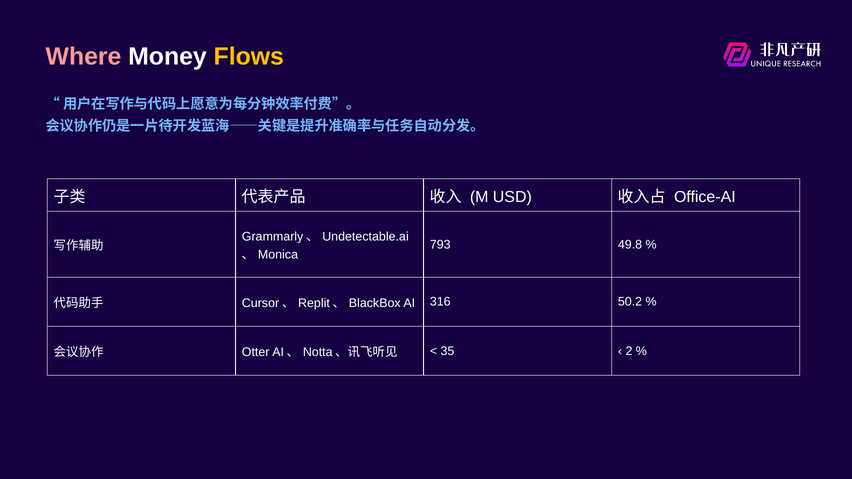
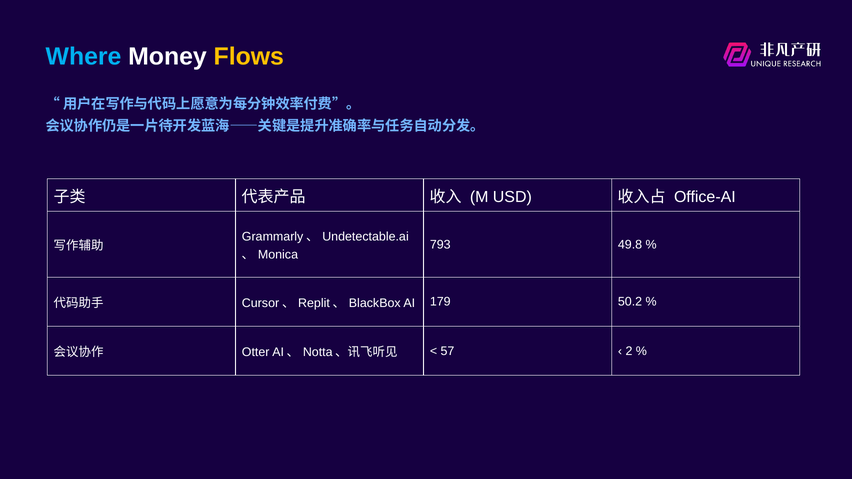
Where colour: pink -> light blue
316: 316 -> 179
35: 35 -> 57
